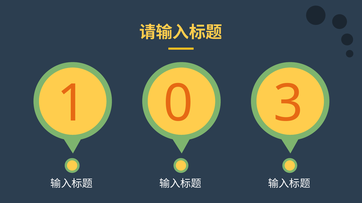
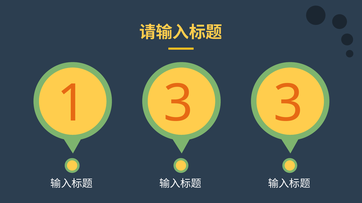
1 0: 0 -> 3
